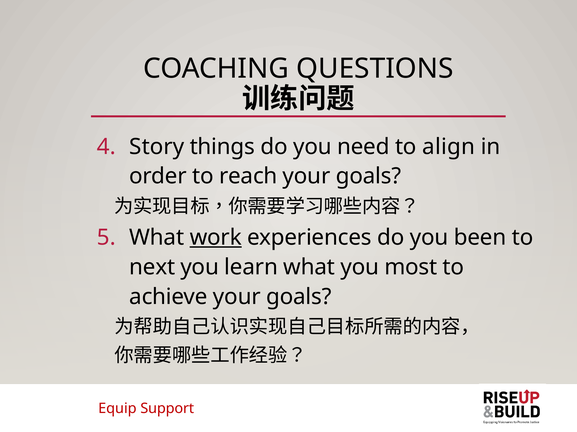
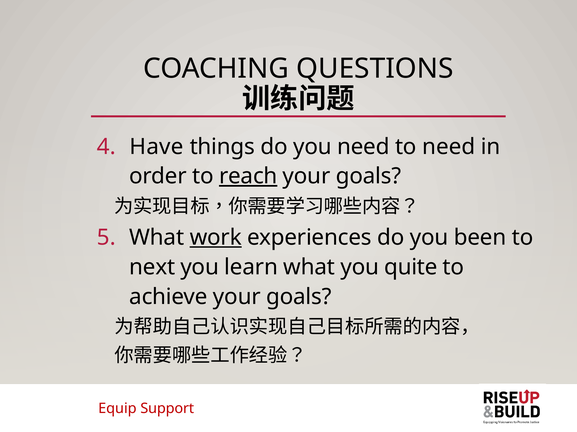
Story: Story -> Have
to align: align -> need
reach underline: none -> present
most: most -> quite
